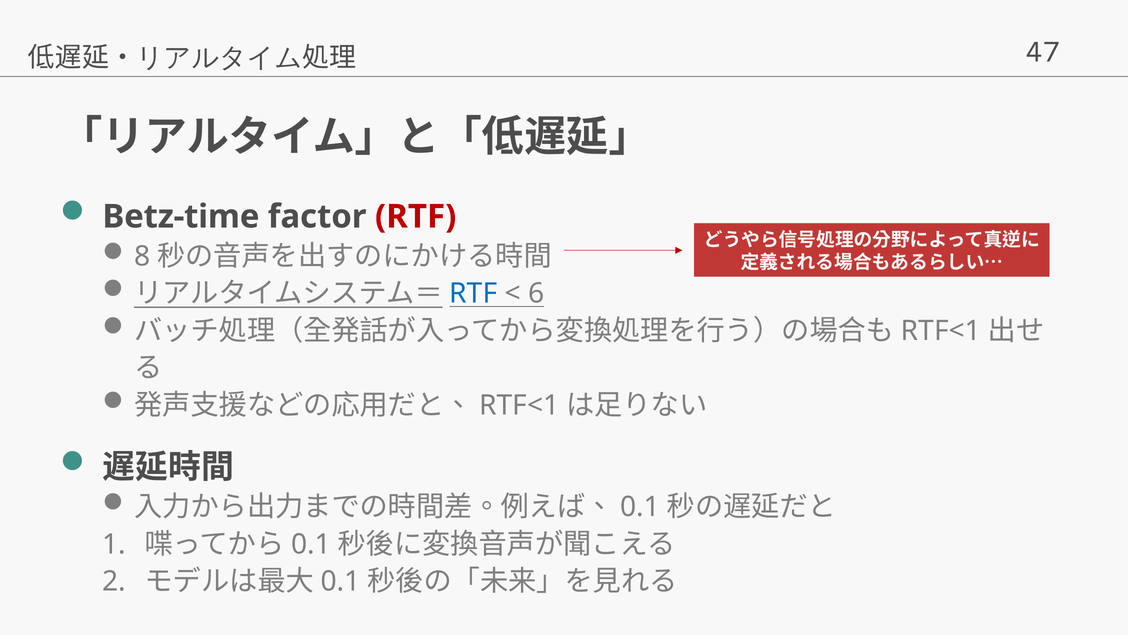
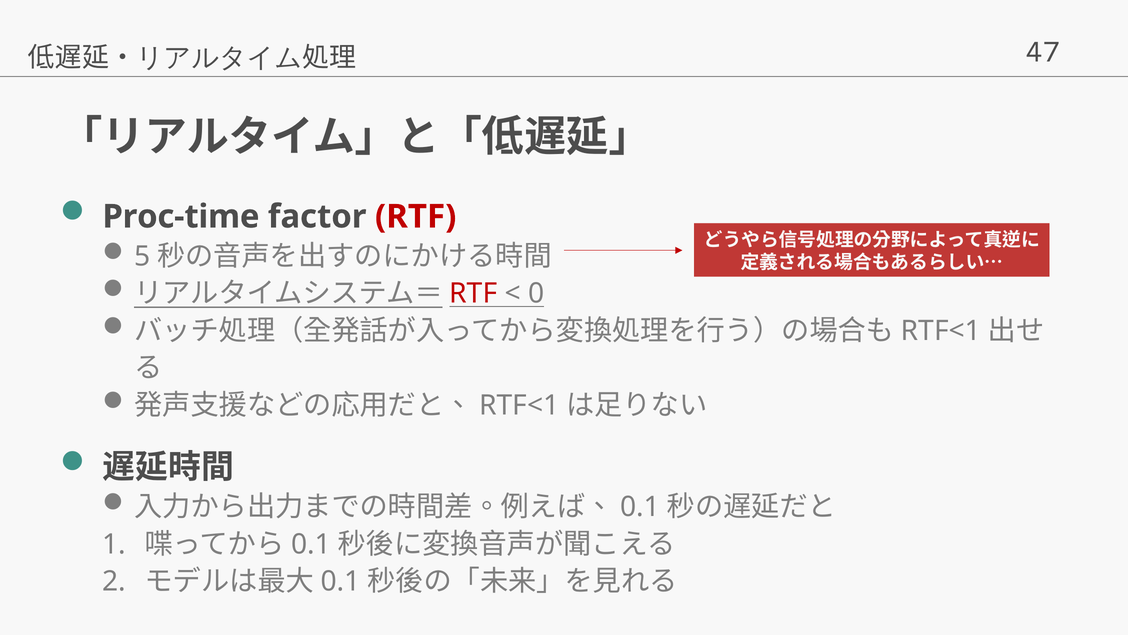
Betz-time: Betz-time -> Proc-time
8: 8 -> 5
RTF at (473, 293) colour: blue -> red
6: 6 -> 0
